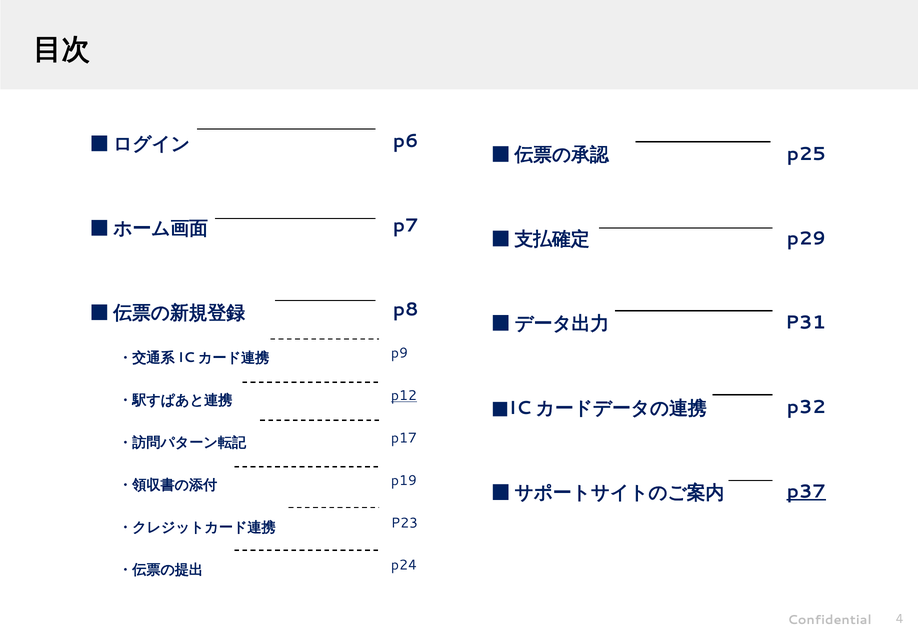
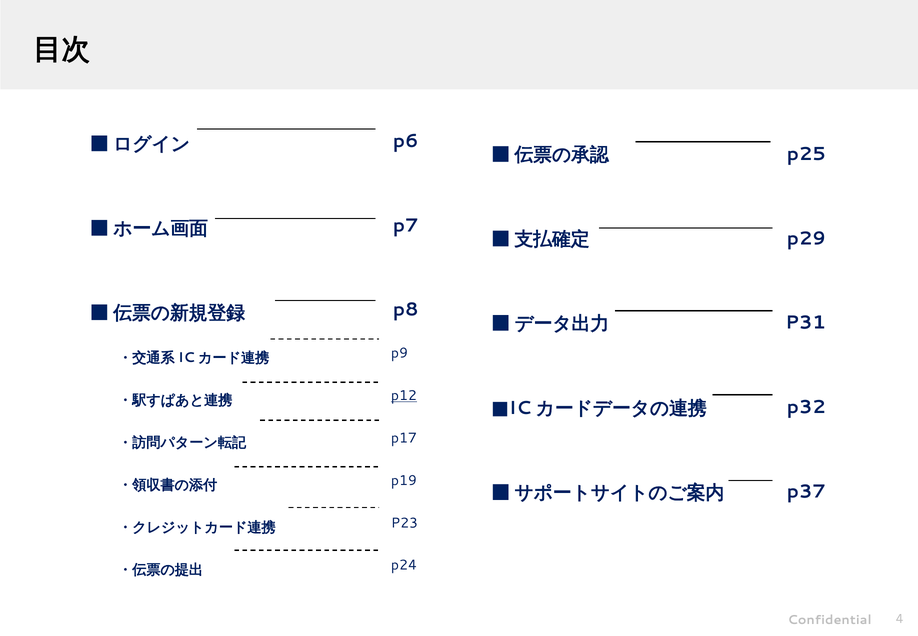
p37 underline: present -> none
